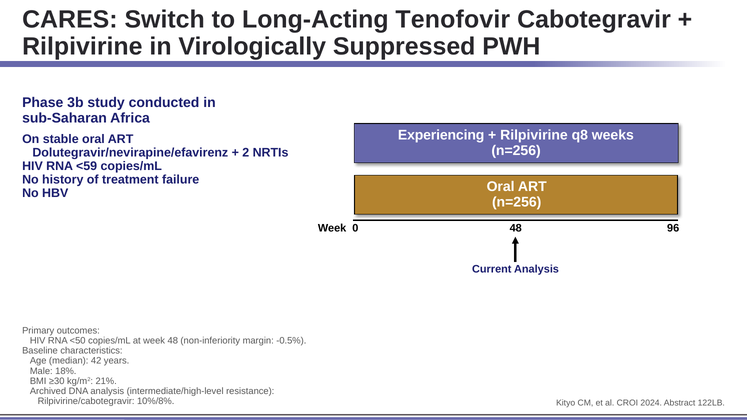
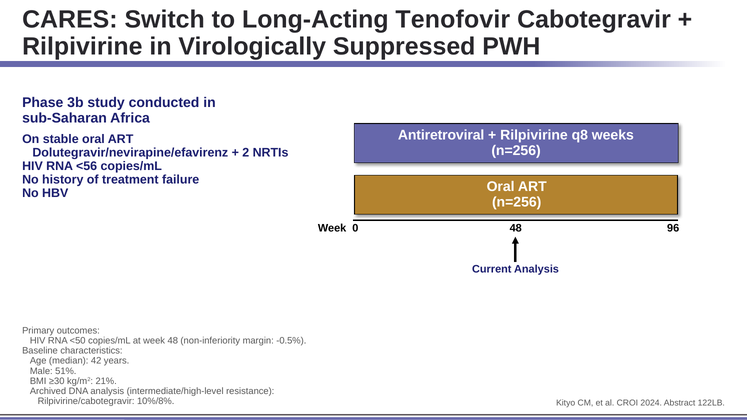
Experiencing: Experiencing -> Antiretroviral
<59: <59 -> <56
18%: 18% -> 51%
